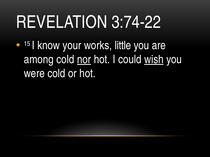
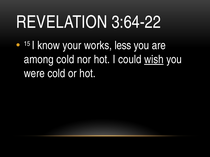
3:74-22: 3:74-22 -> 3:64-22
little: little -> less
nor underline: present -> none
